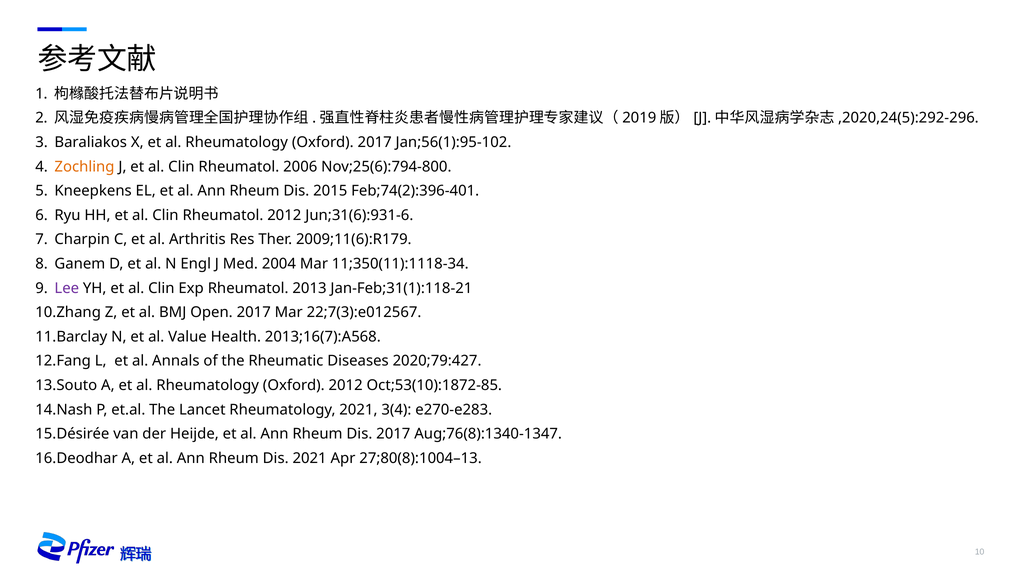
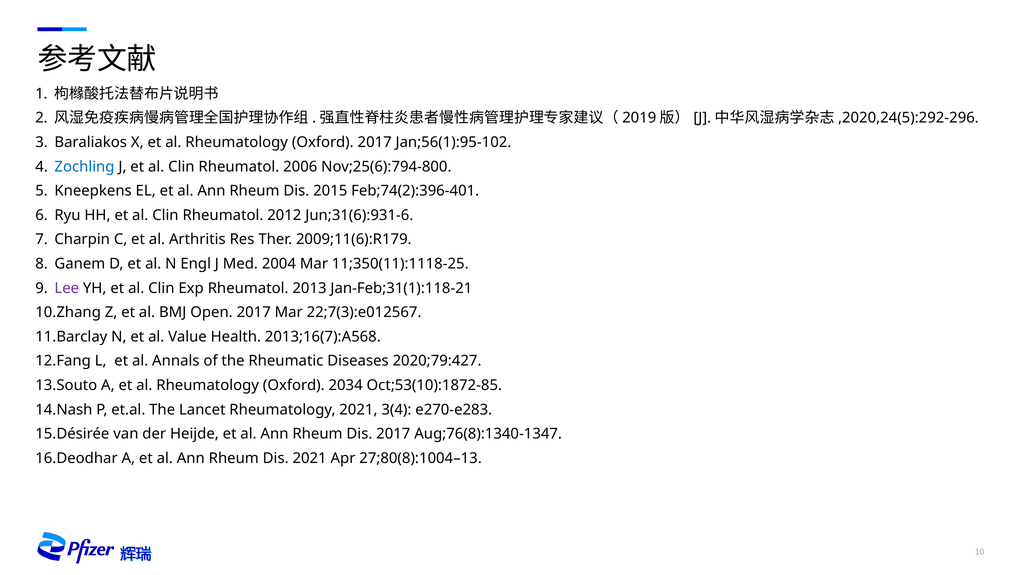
Zochling colour: orange -> blue
11;350(11):1118-34: 11;350(11):1118-34 -> 11;350(11):1118-25
Oxford 2012: 2012 -> 2034
